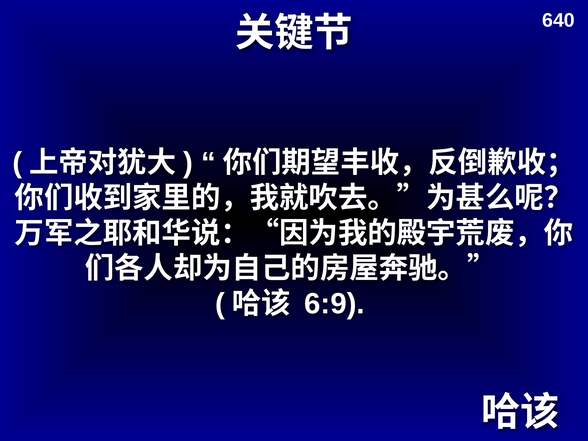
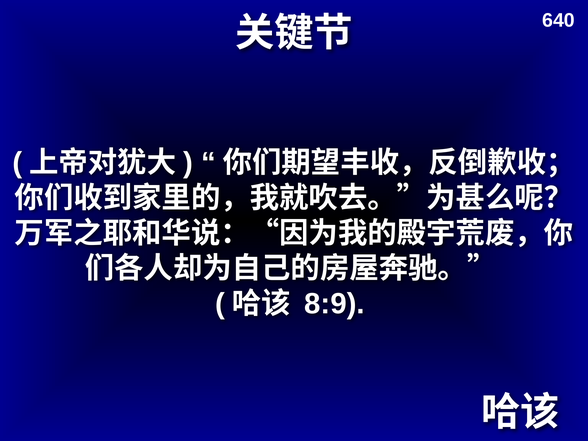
6:9: 6:9 -> 8:9
